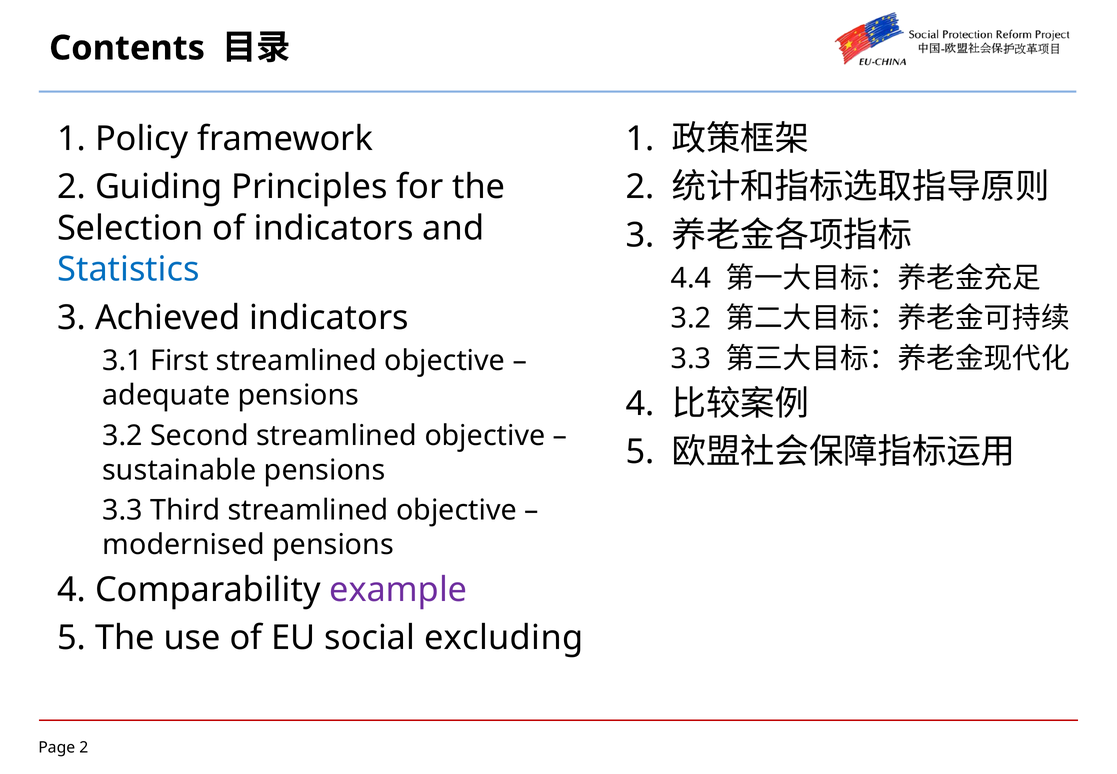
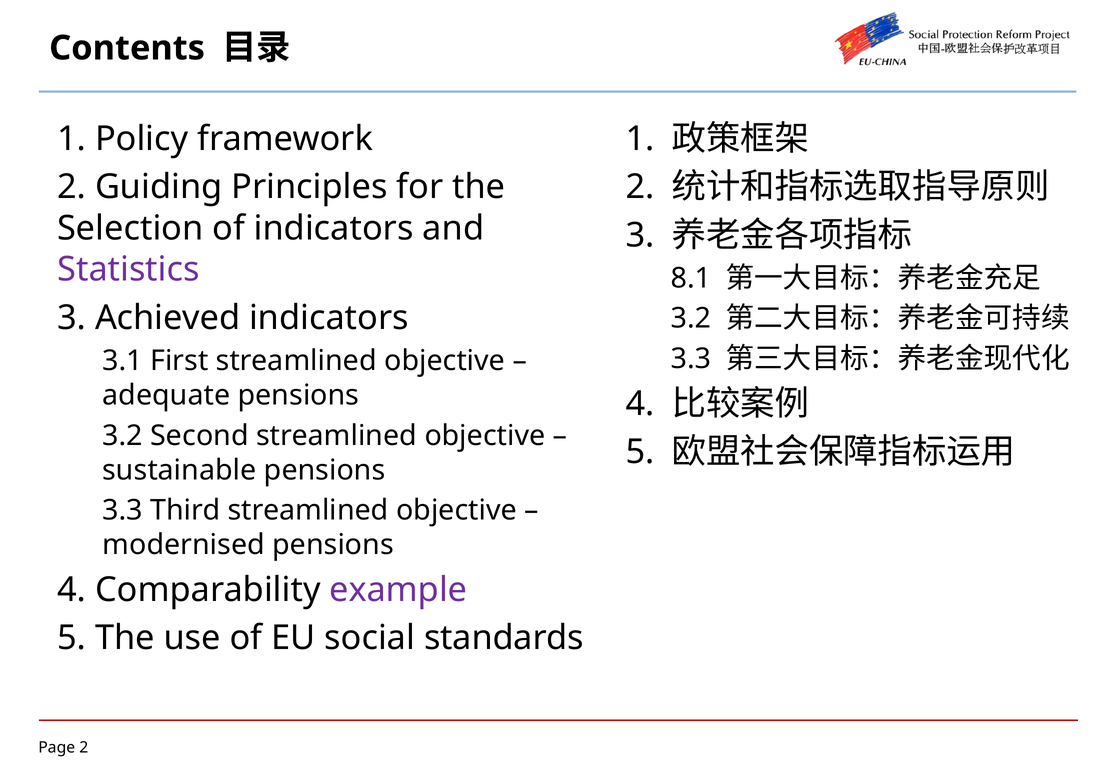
Statistics colour: blue -> purple
4.4: 4.4 -> 8.1
excluding: excluding -> standards
